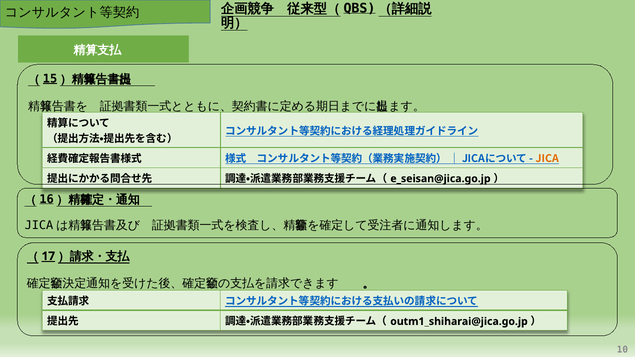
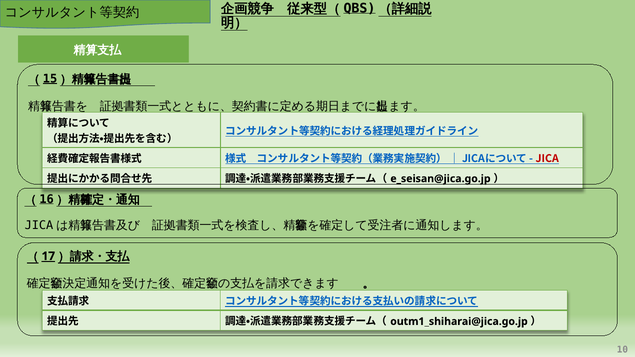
JICA colour: orange -> red
